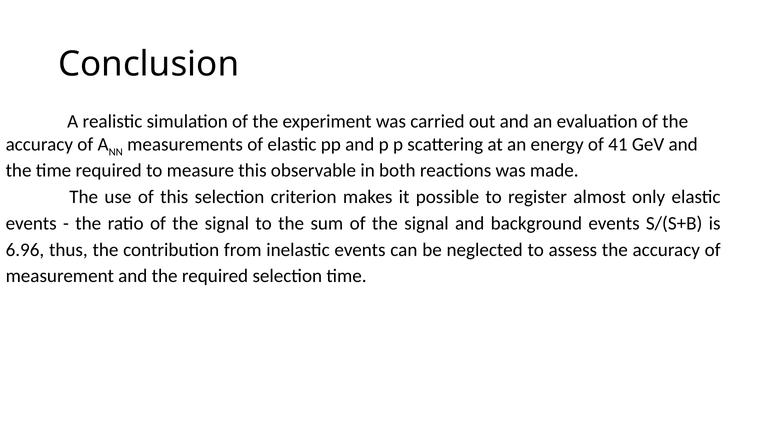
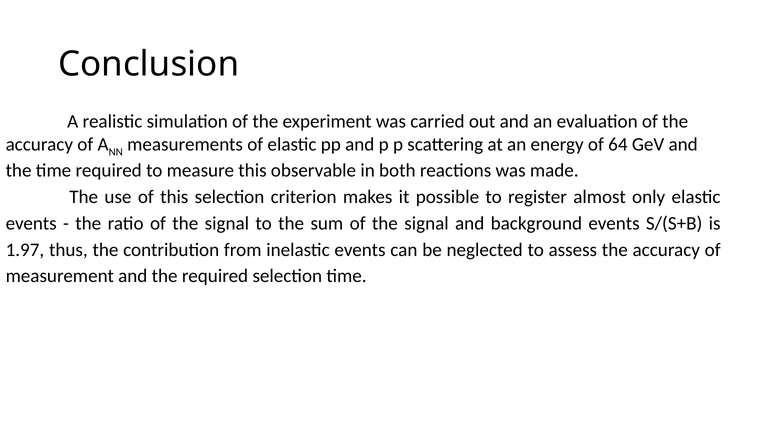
41: 41 -> 64
6.96: 6.96 -> 1.97
